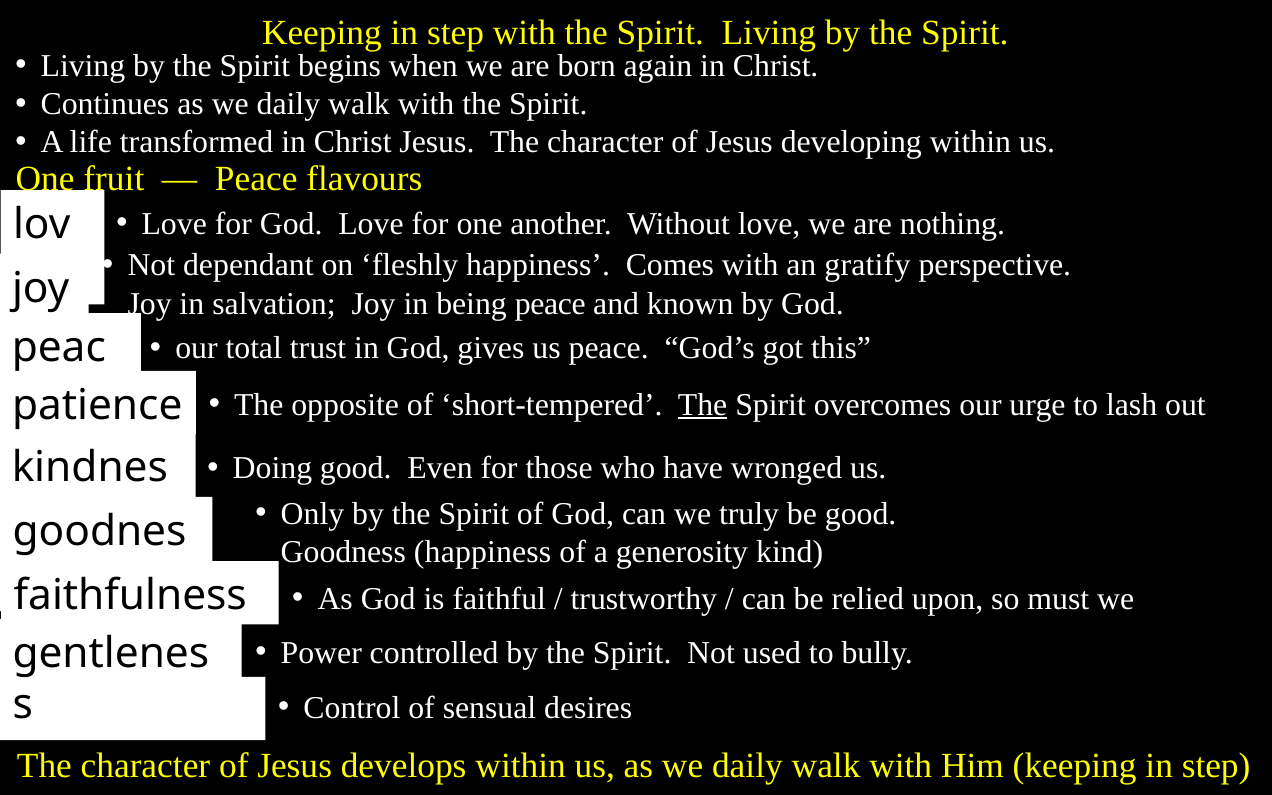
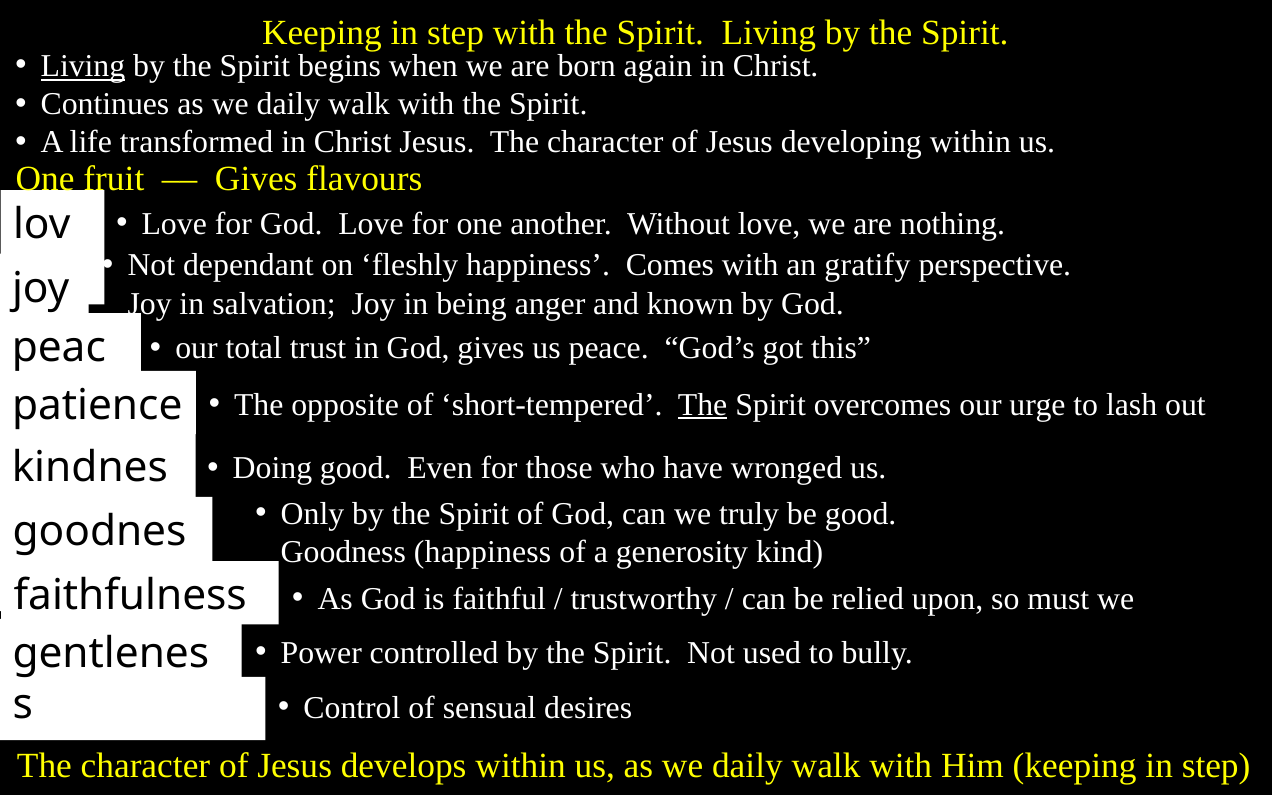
Living at (83, 66) underline: none -> present
Peace at (256, 179): Peace -> Gives
being peace: peace -> anger
